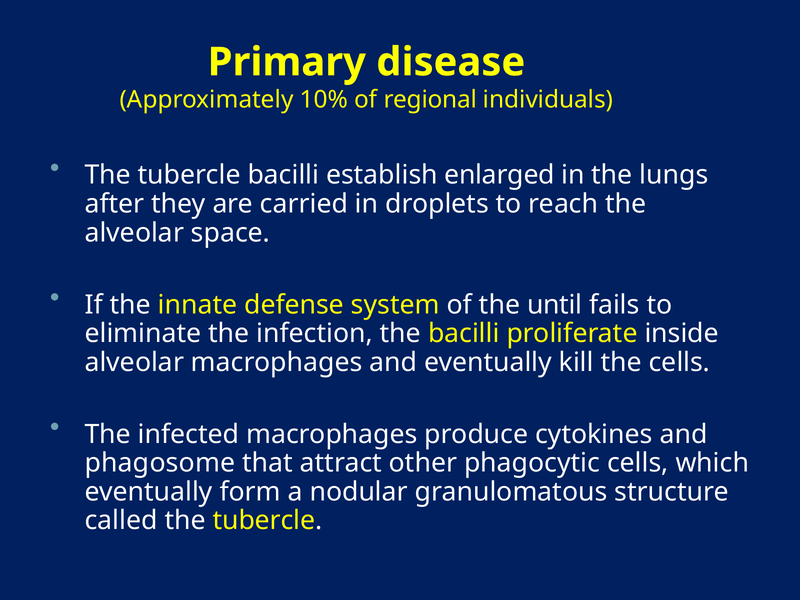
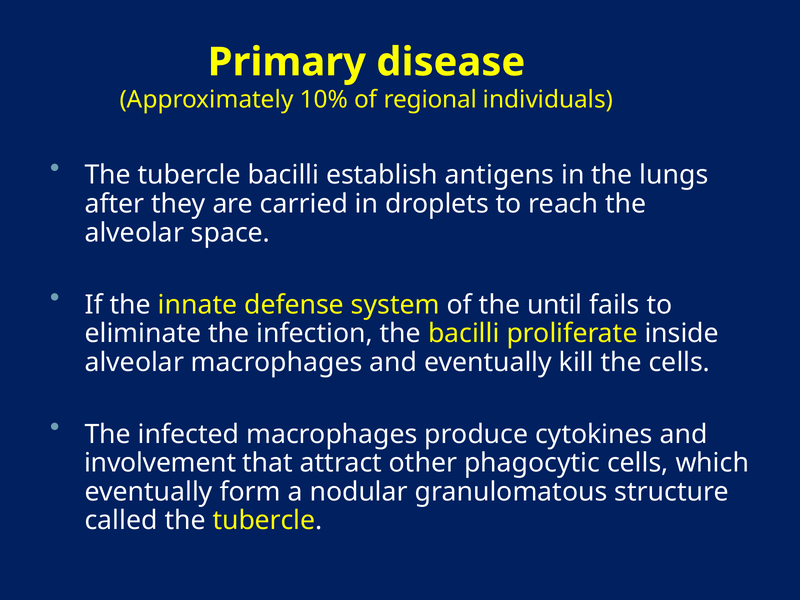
enlarged: enlarged -> antigens
phagosome: phagosome -> involvement
